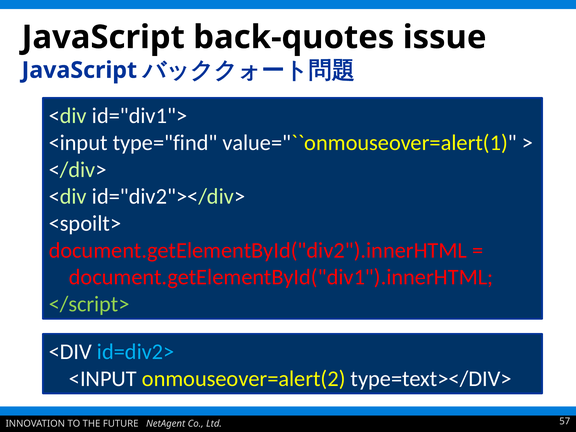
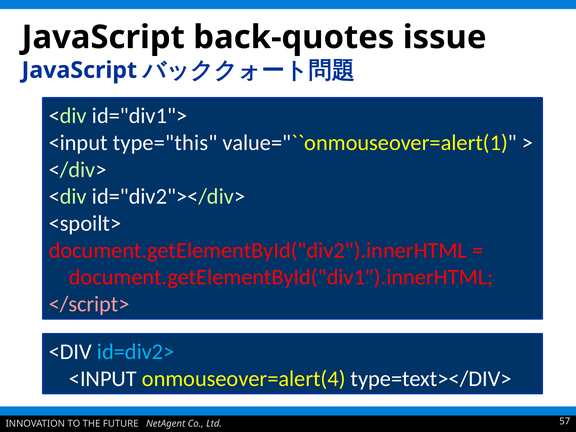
type="find: type="find -> type="this
</script> colour: light green -> pink
onmouseover=alert(2: onmouseover=alert(2 -> onmouseover=alert(4
